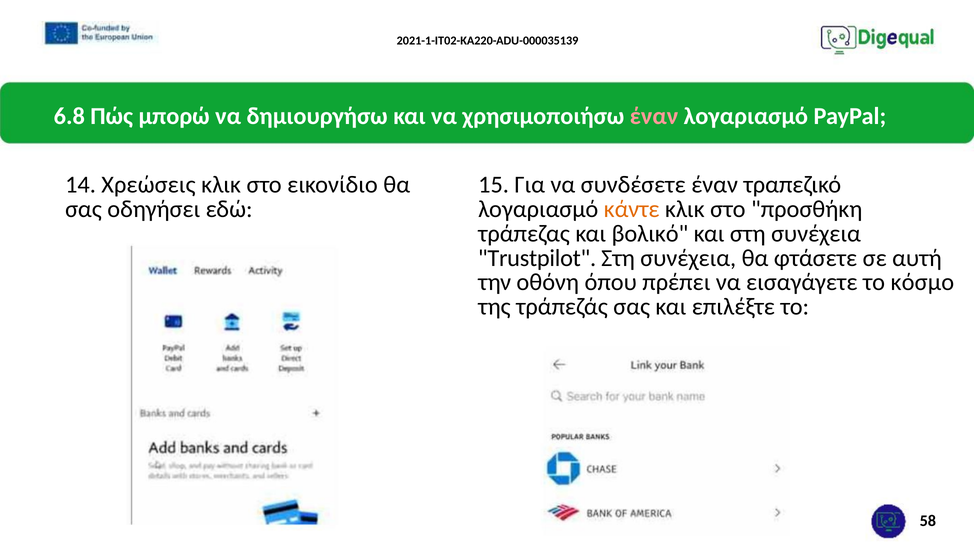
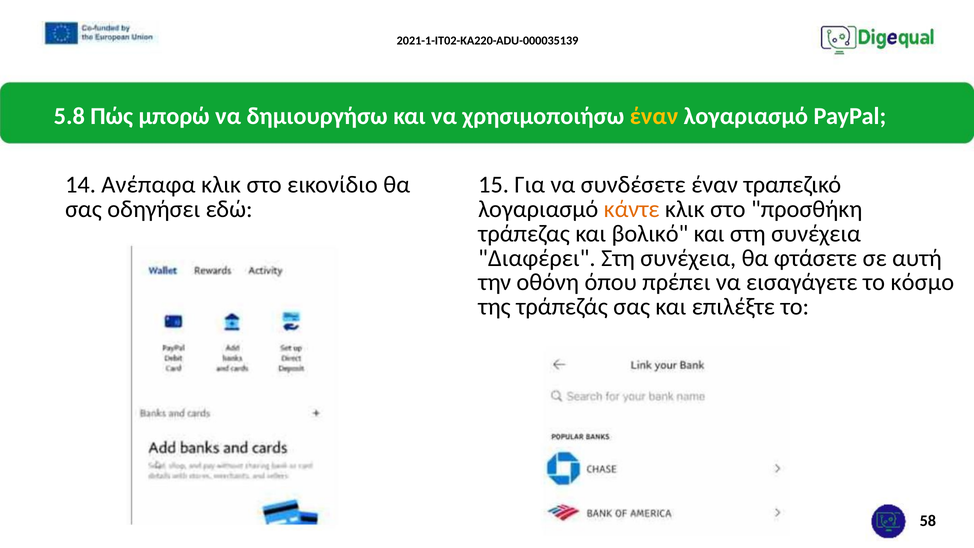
6.8: 6.8 -> 5.8
έναν at (654, 116) colour: pink -> yellow
Χρεώσεις: Χρεώσεις -> Ανέπαφα
Trustpilot: Trustpilot -> Διαφέρει
